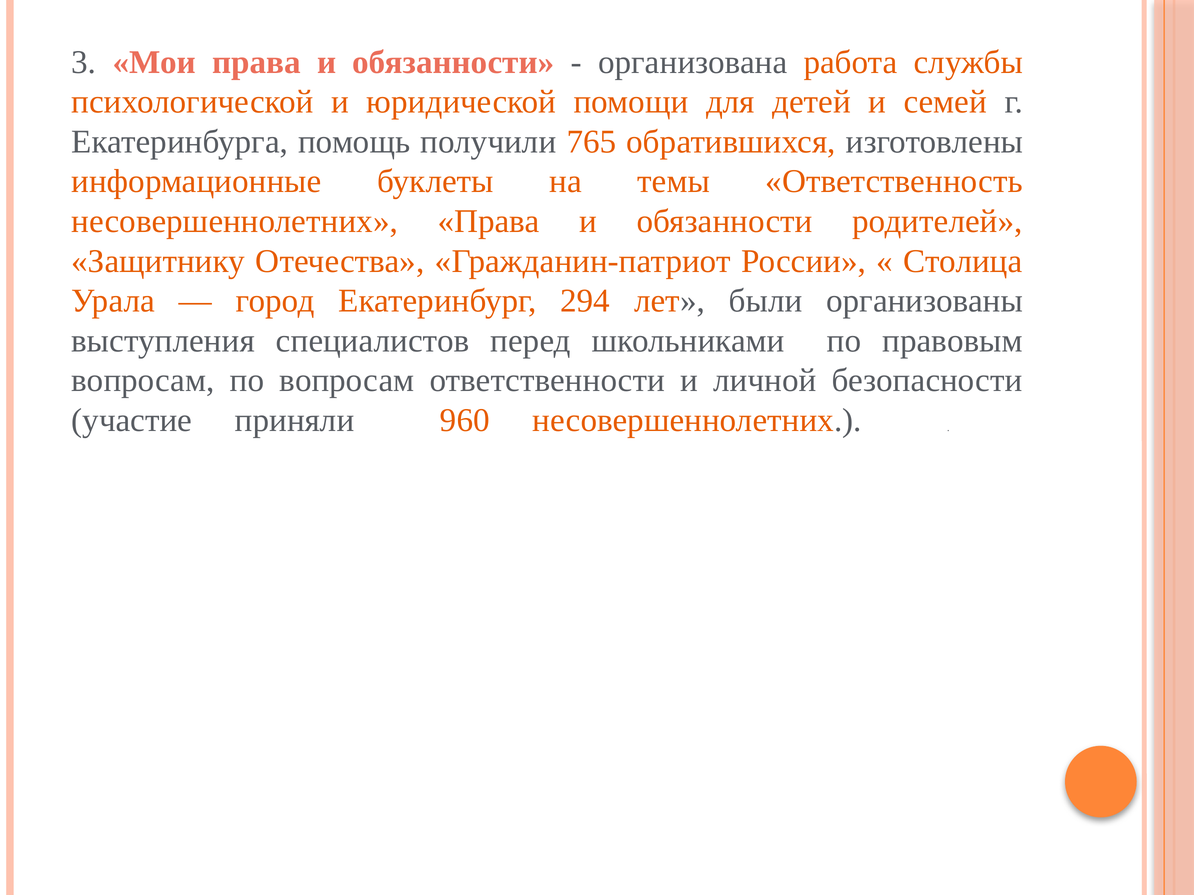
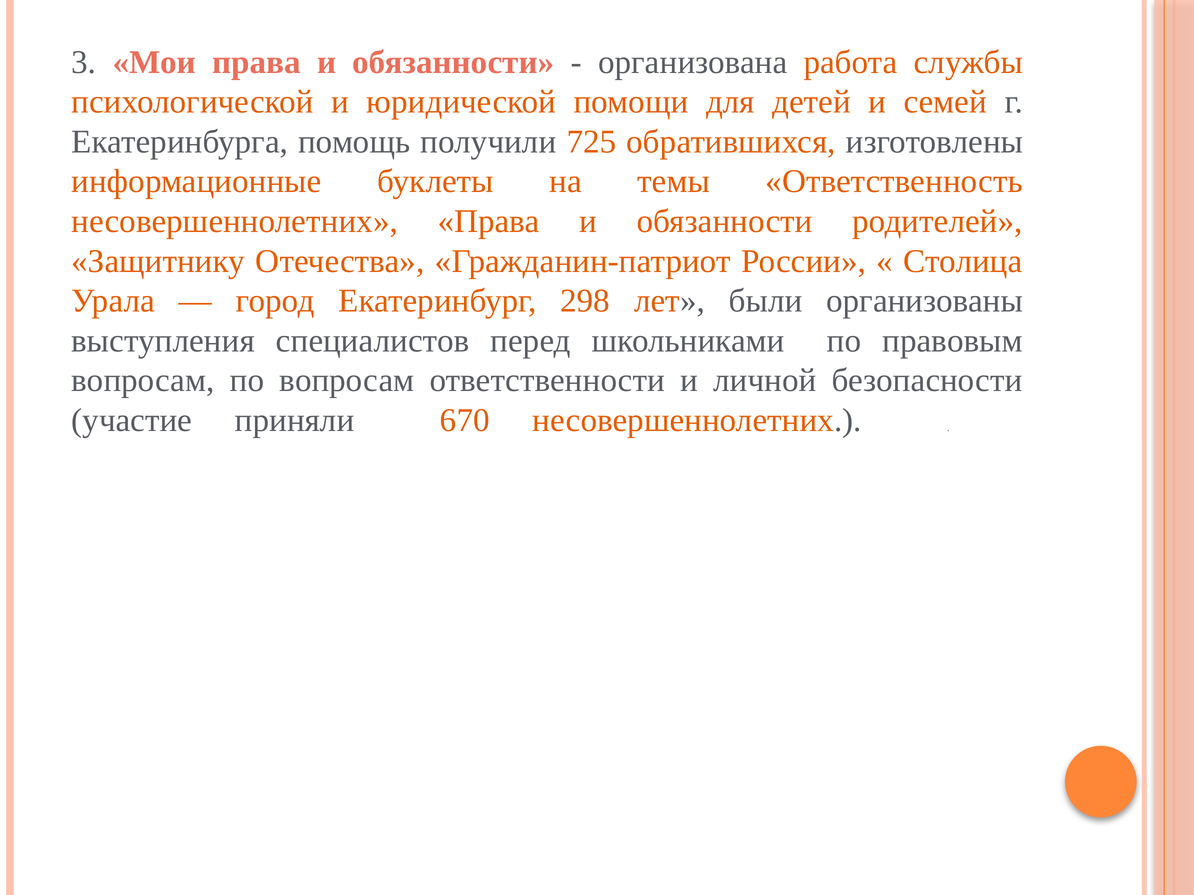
765: 765 -> 725
294: 294 -> 298
960: 960 -> 670
